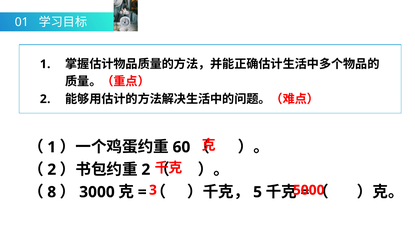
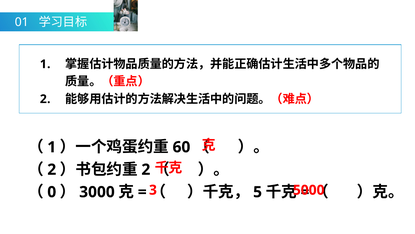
8: 8 -> 0
